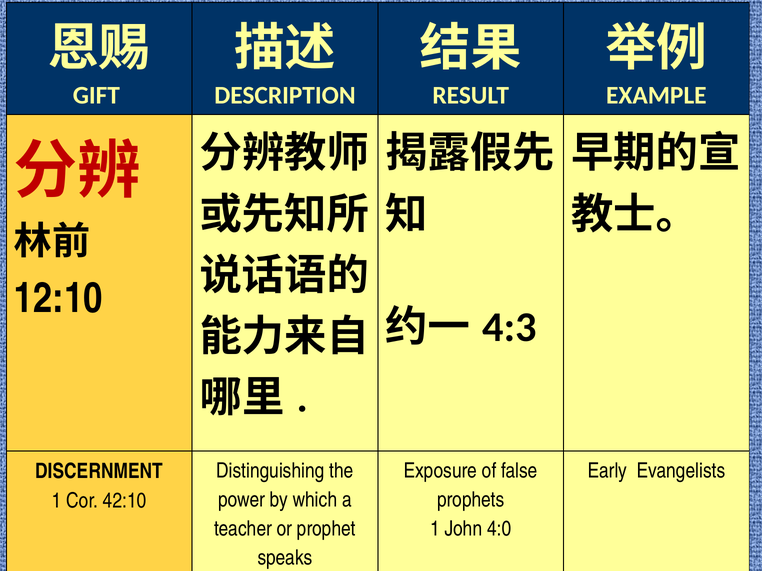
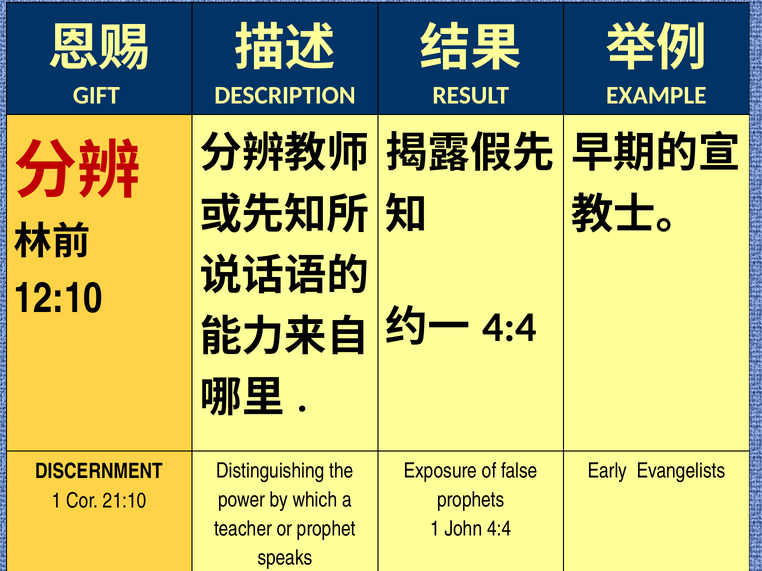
4:3 at (509, 328): 4:3 -> 4:4
42:10: 42:10 -> 21:10
John 4:0: 4:0 -> 4:4
